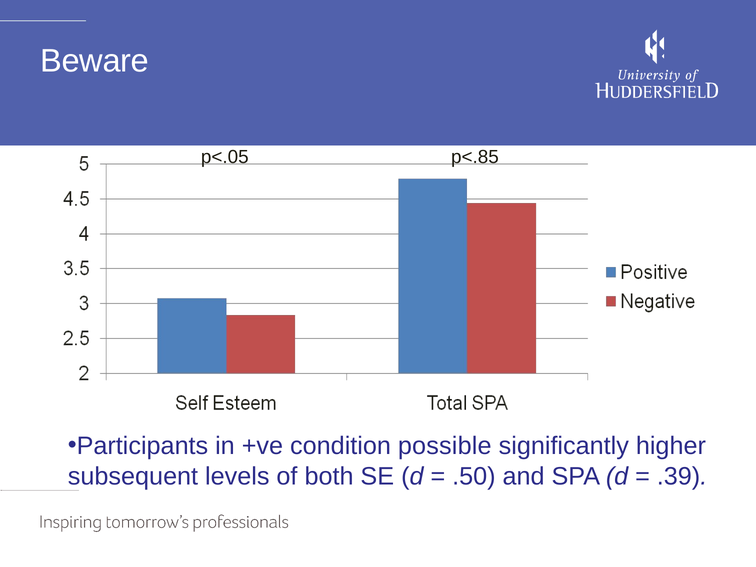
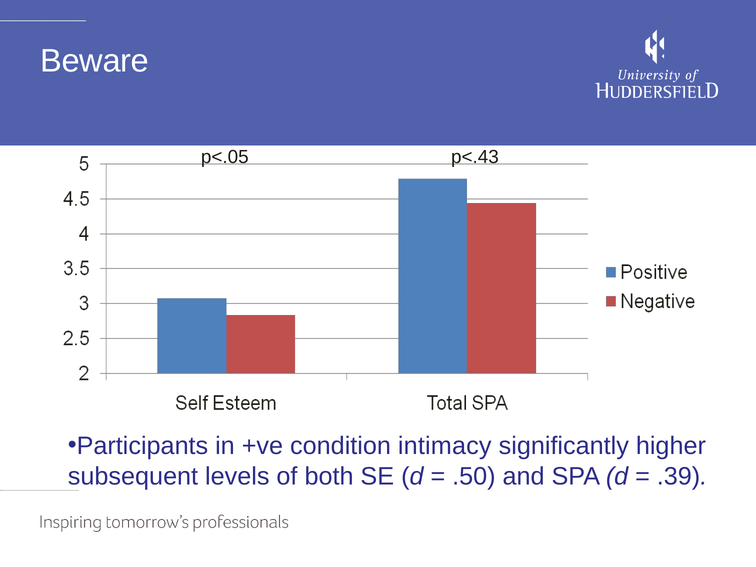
p<.85: p<.85 -> p<.43
possible: possible -> intimacy
